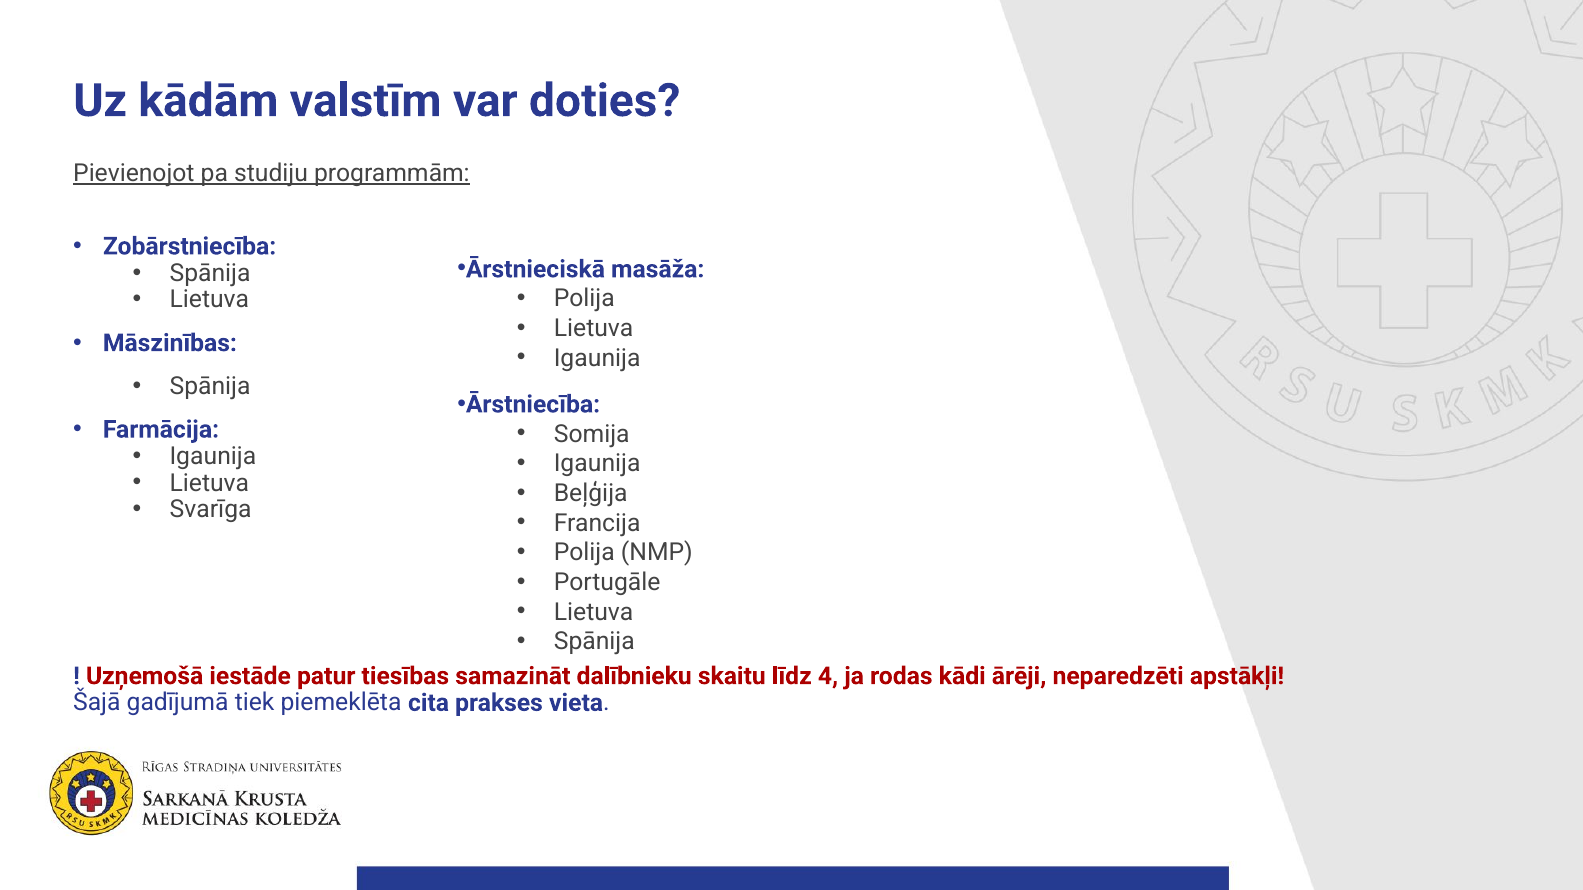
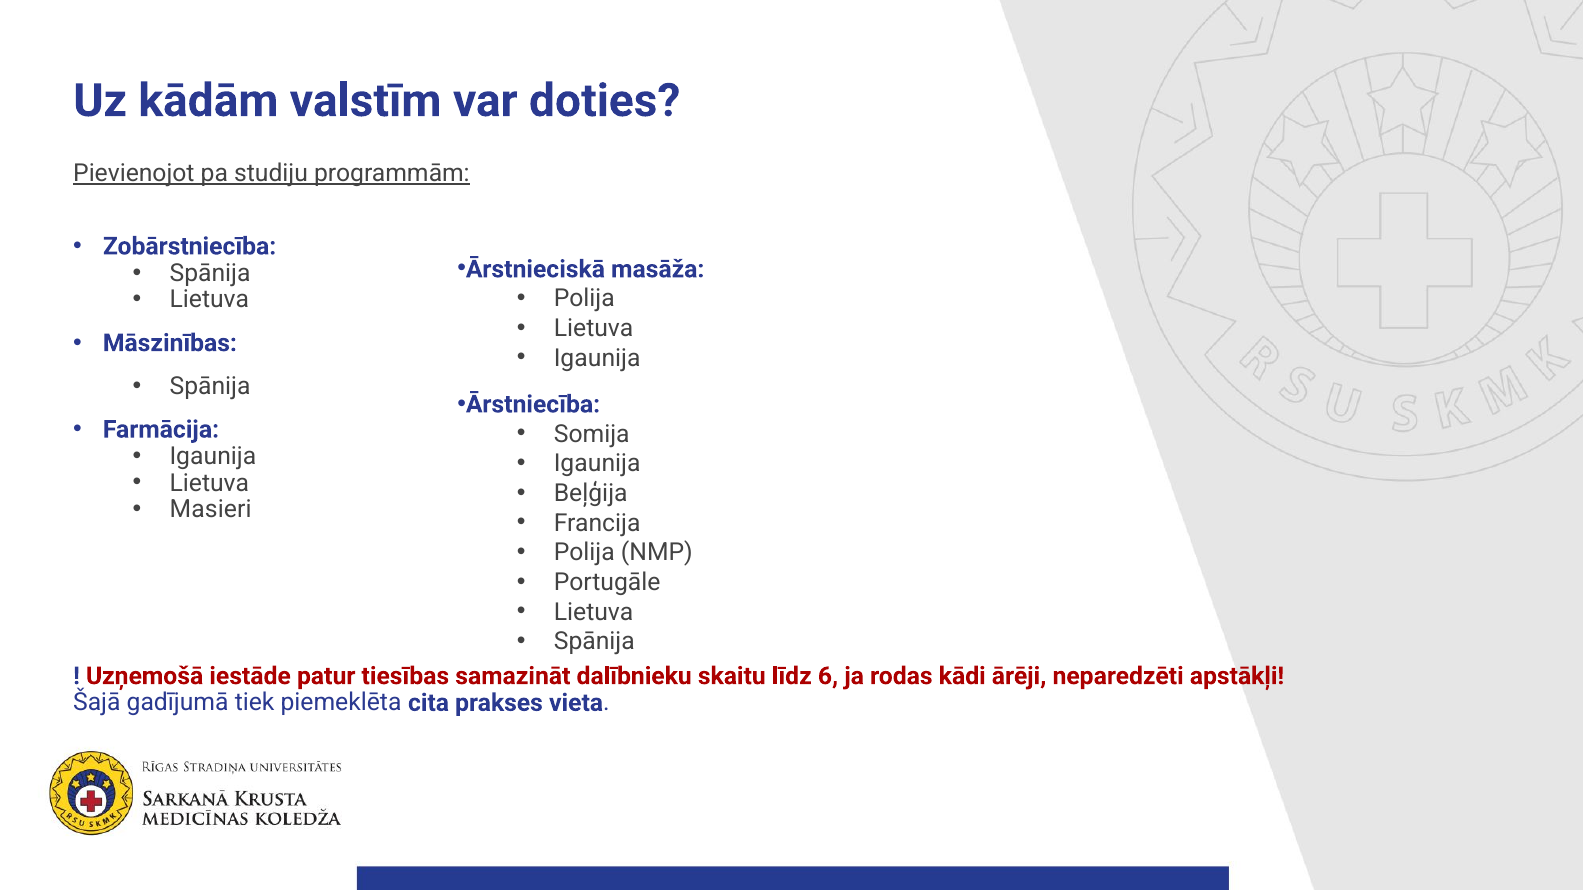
Svarīga: Svarīga -> Masieri
4: 4 -> 6
